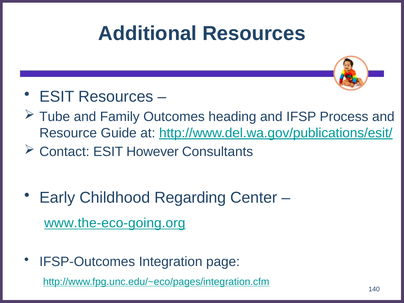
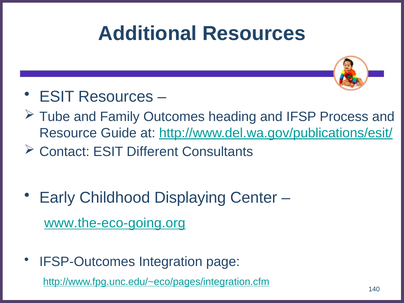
However: However -> Different
Regarding: Regarding -> Displaying
